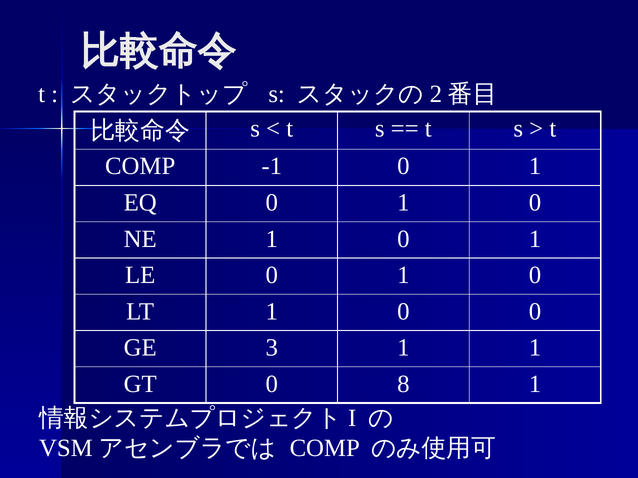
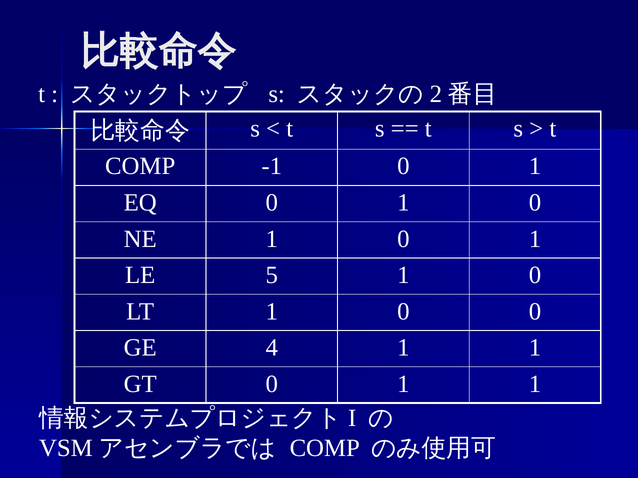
LE 0: 0 -> 5
3: 3 -> 4
GT 0 8: 8 -> 1
